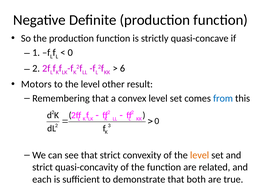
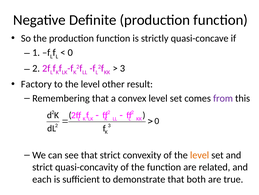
6 at (122, 68): 6 -> 3
Motors: Motors -> Factory
from colour: blue -> purple
